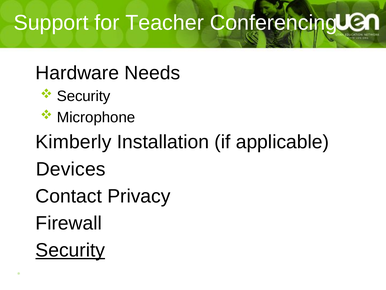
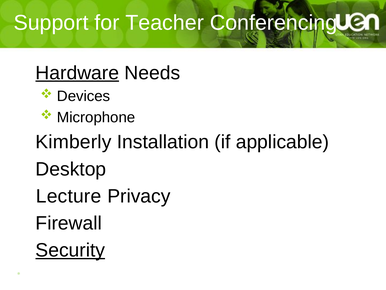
Hardware underline: none -> present
Security at (84, 96): Security -> Devices
Devices: Devices -> Desktop
Contact: Contact -> Lecture
